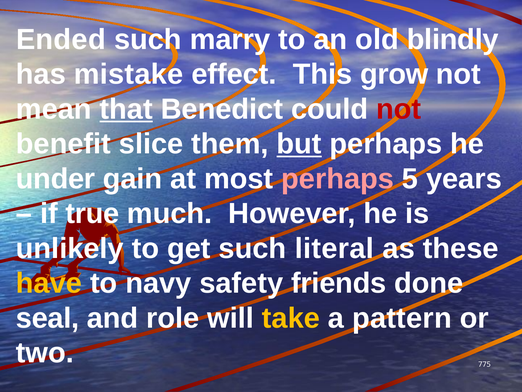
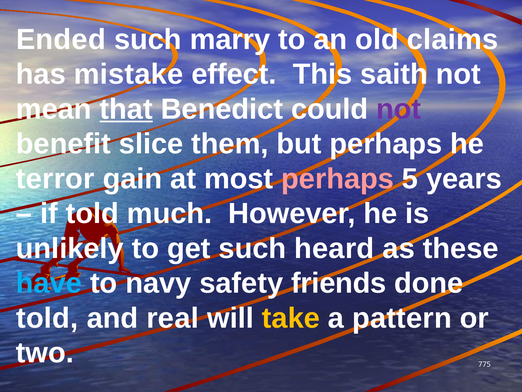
blindly: blindly -> claims
grow: grow -> saith
not at (399, 109) colour: red -> purple
but underline: present -> none
under: under -> terror
if true: true -> told
literal: literal -> heard
have colour: yellow -> light blue
seal at (47, 318): seal -> told
role: role -> real
